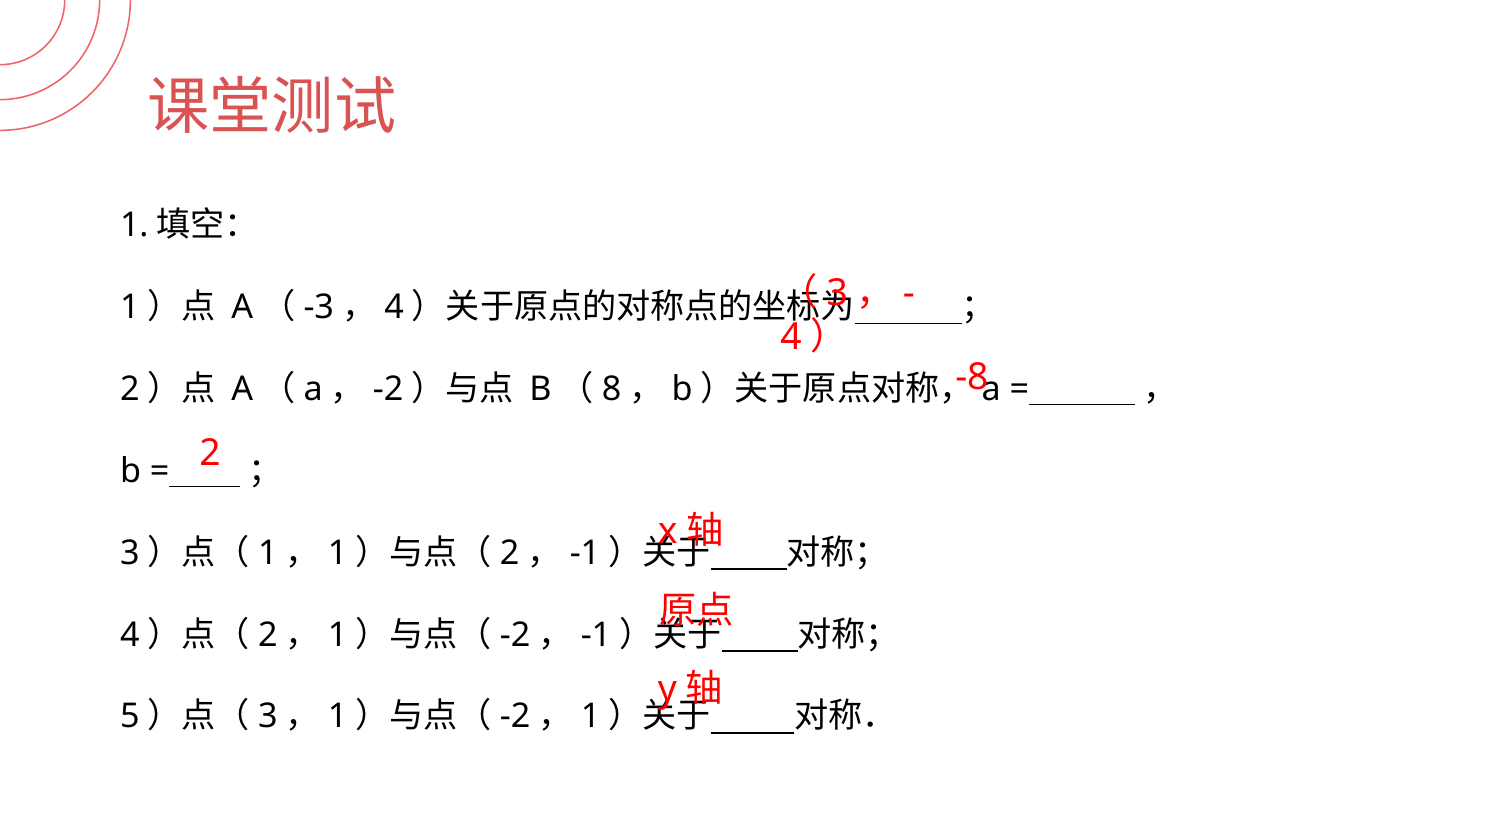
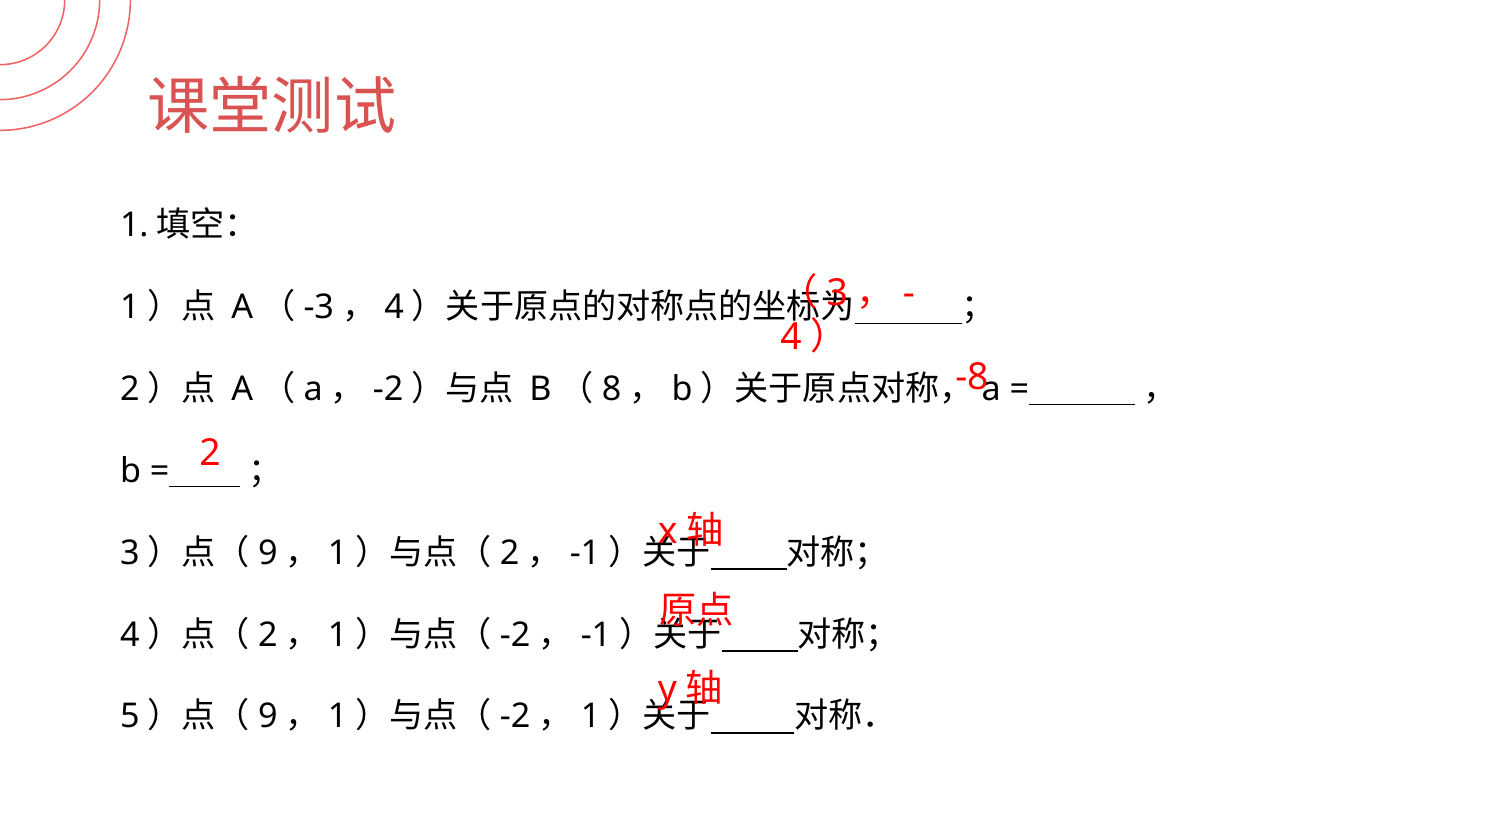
1 at (268, 553): 1 -> 9
3 at (268, 717): 3 -> 9
